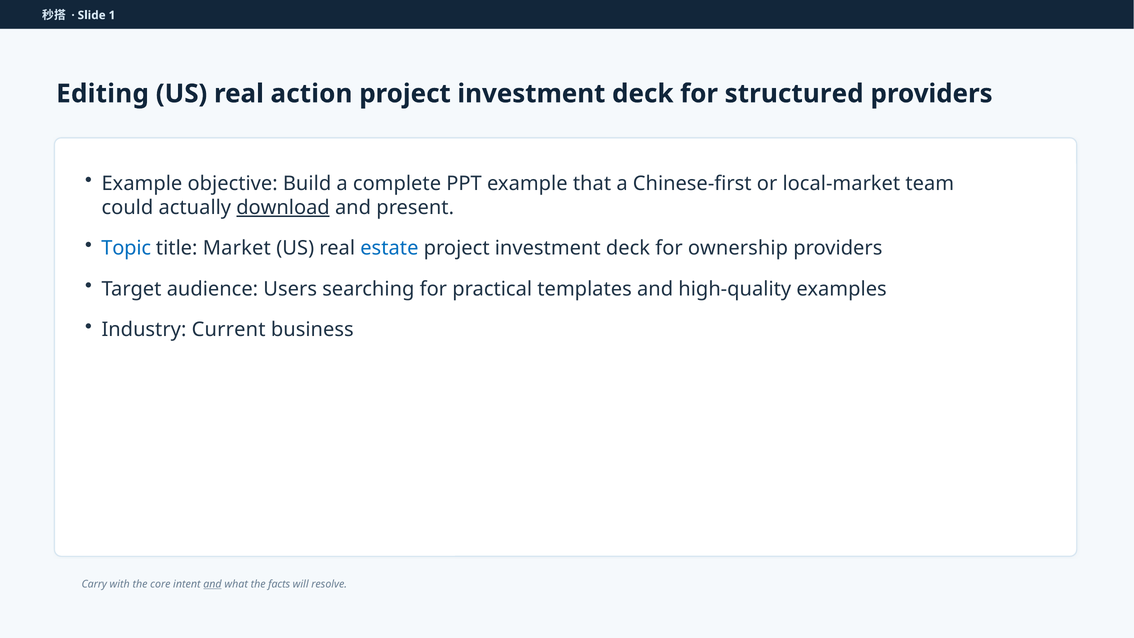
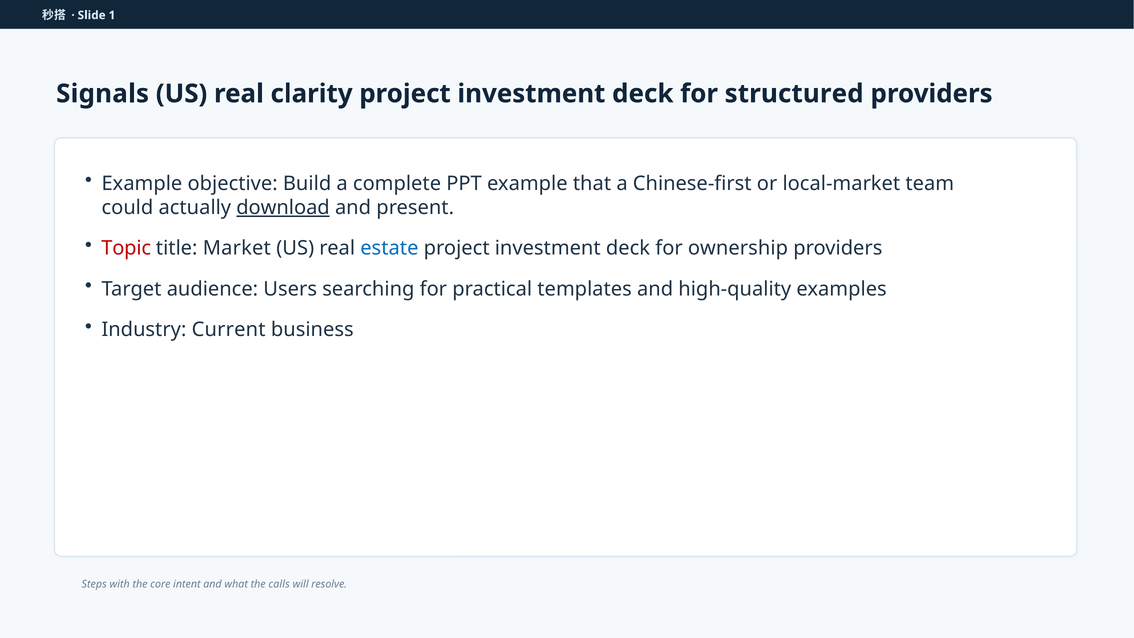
Editing: Editing -> Signals
action: action -> clarity
Topic colour: blue -> red
Carry: Carry -> Steps
and at (212, 584) underline: present -> none
facts: facts -> calls
